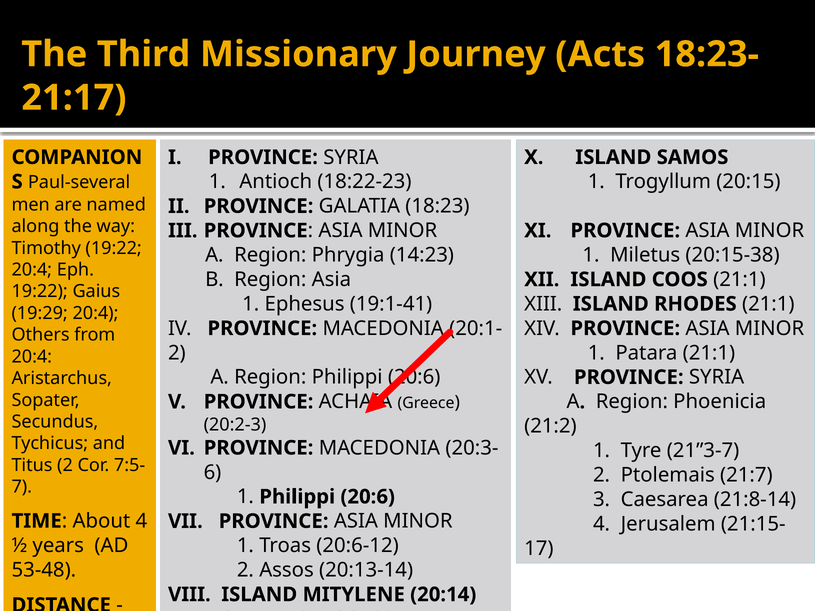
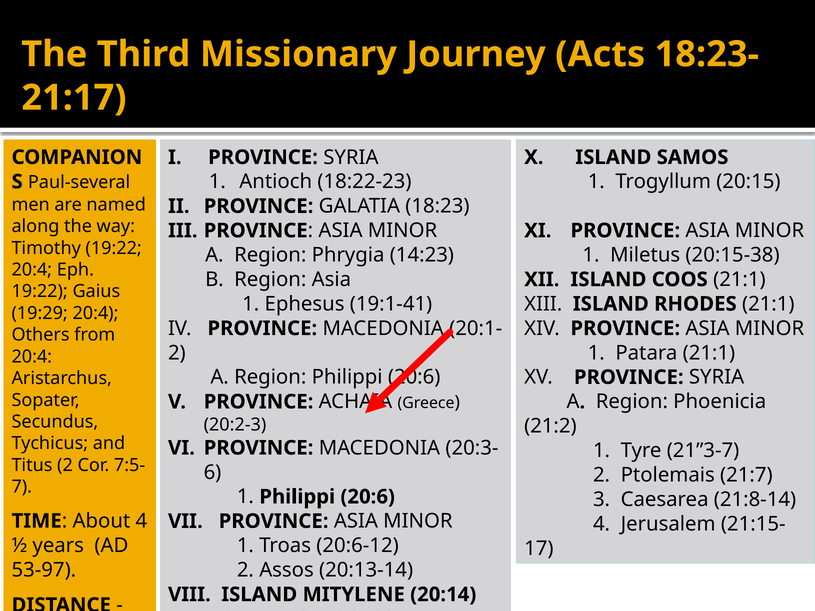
53-48: 53-48 -> 53-97
